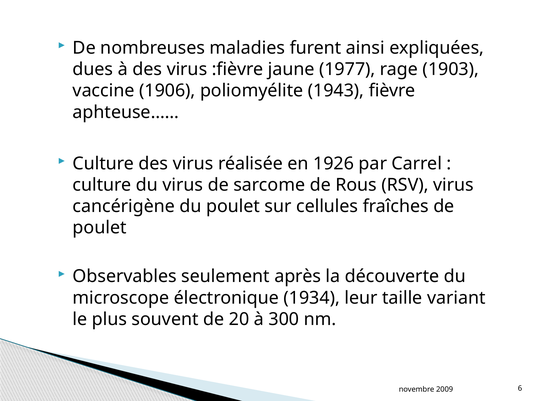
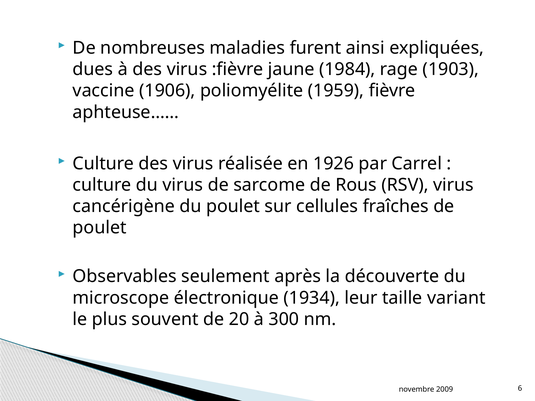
1977: 1977 -> 1984
1943: 1943 -> 1959
